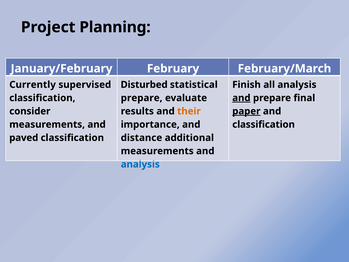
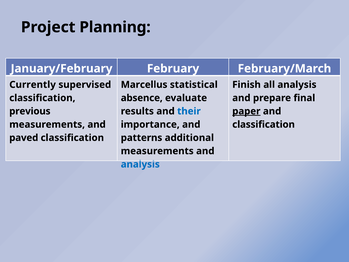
Disturbed: Disturbed -> Marcellus
prepare at (142, 98): prepare -> absence
and at (241, 98) underline: present -> none
consider: consider -> previous
their colour: orange -> blue
distance: distance -> patterns
